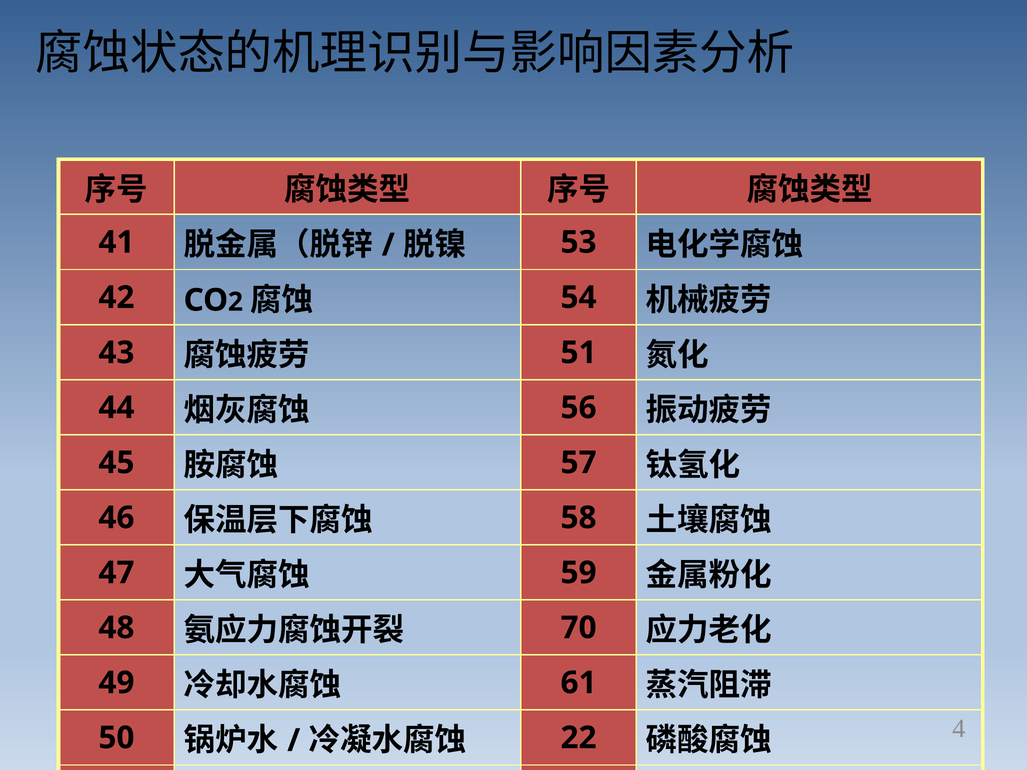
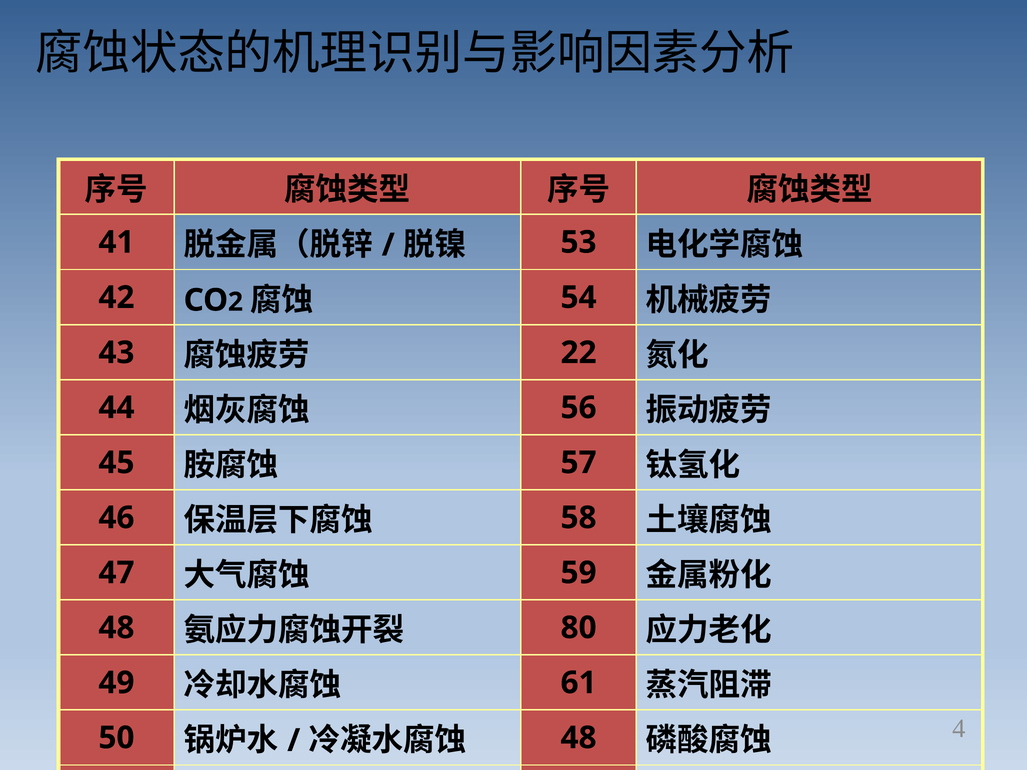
51 at (579, 353): 51 -> 22
70: 70 -> 80
22 at (579, 738): 22 -> 48
